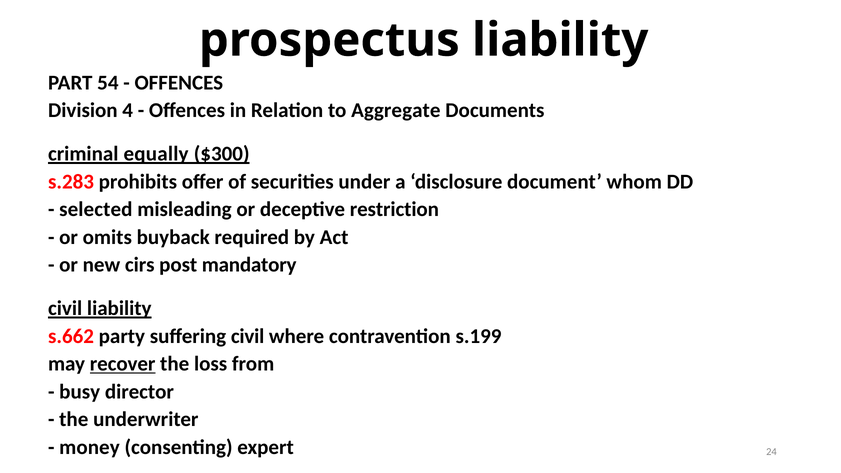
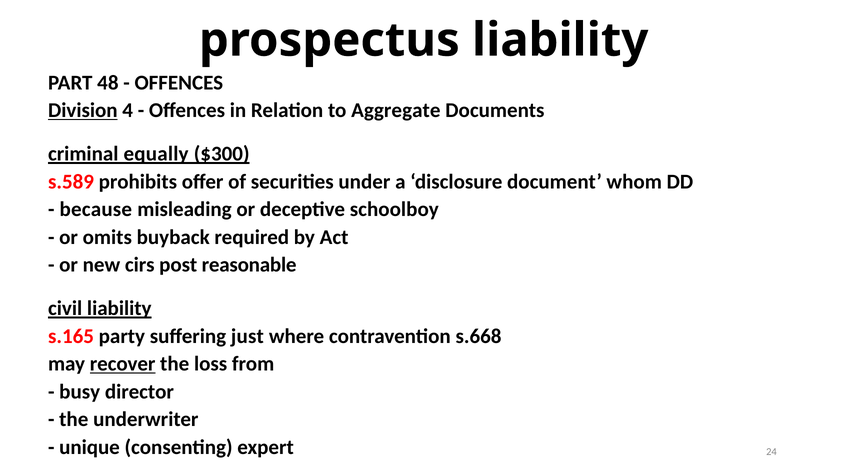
54: 54 -> 48
Division underline: none -> present
s.283: s.283 -> s.589
selected: selected -> because
restriction: restriction -> schoolboy
mandatory: mandatory -> reasonable
s.662: s.662 -> s.165
suffering civil: civil -> just
s.199: s.199 -> s.668
money: money -> unique
